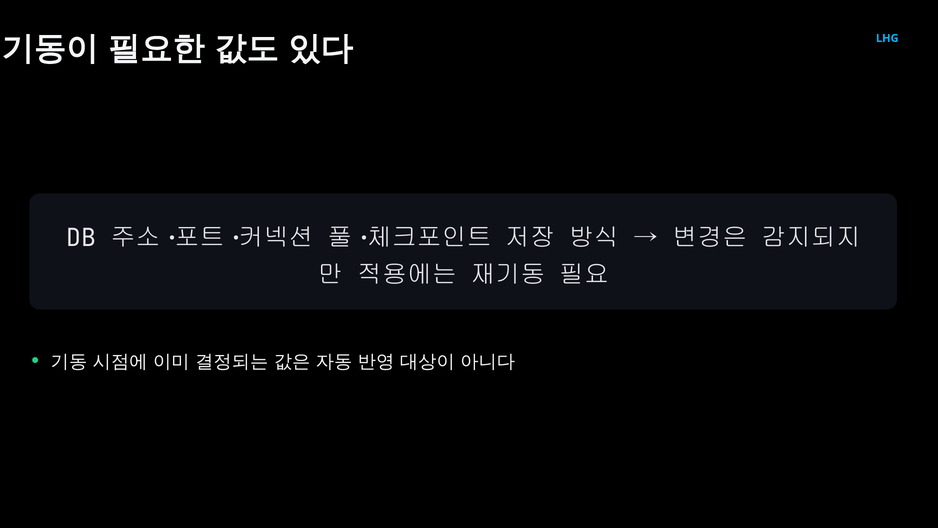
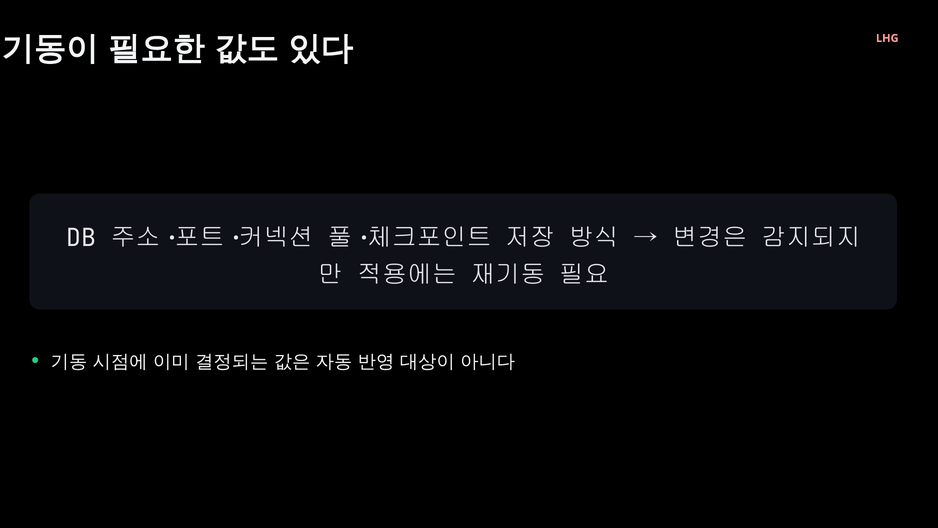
LHG colour: light blue -> pink
